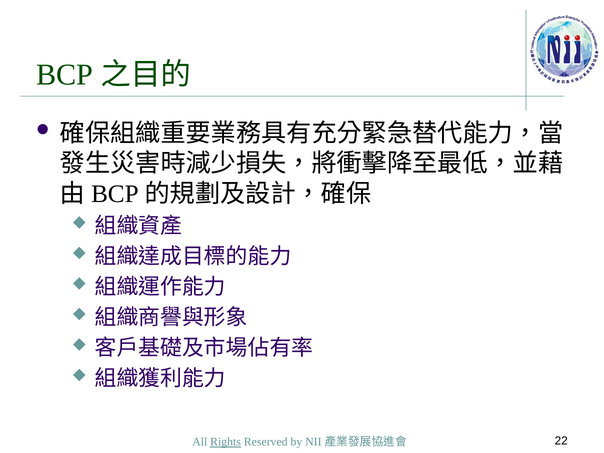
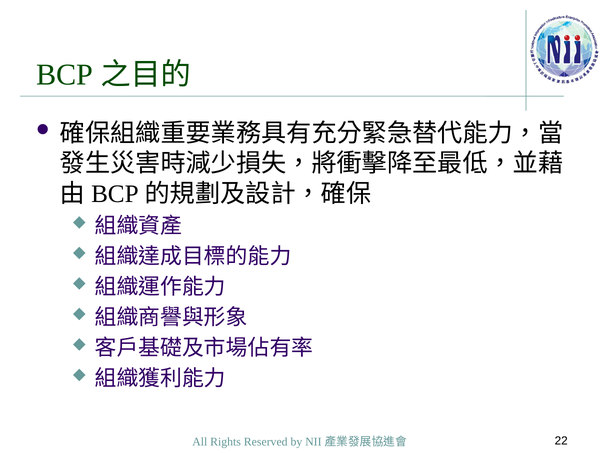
Rights underline: present -> none
